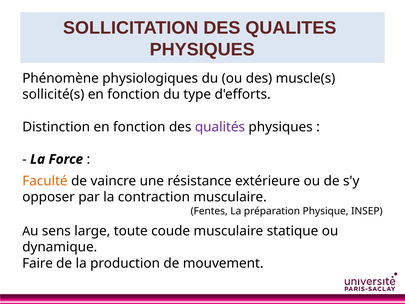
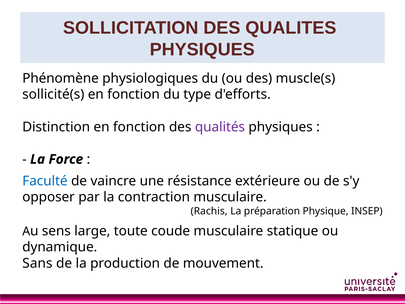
Faculté colour: orange -> blue
Fentes: Fentes -> Rachis
Faire: Faire -> Sans
